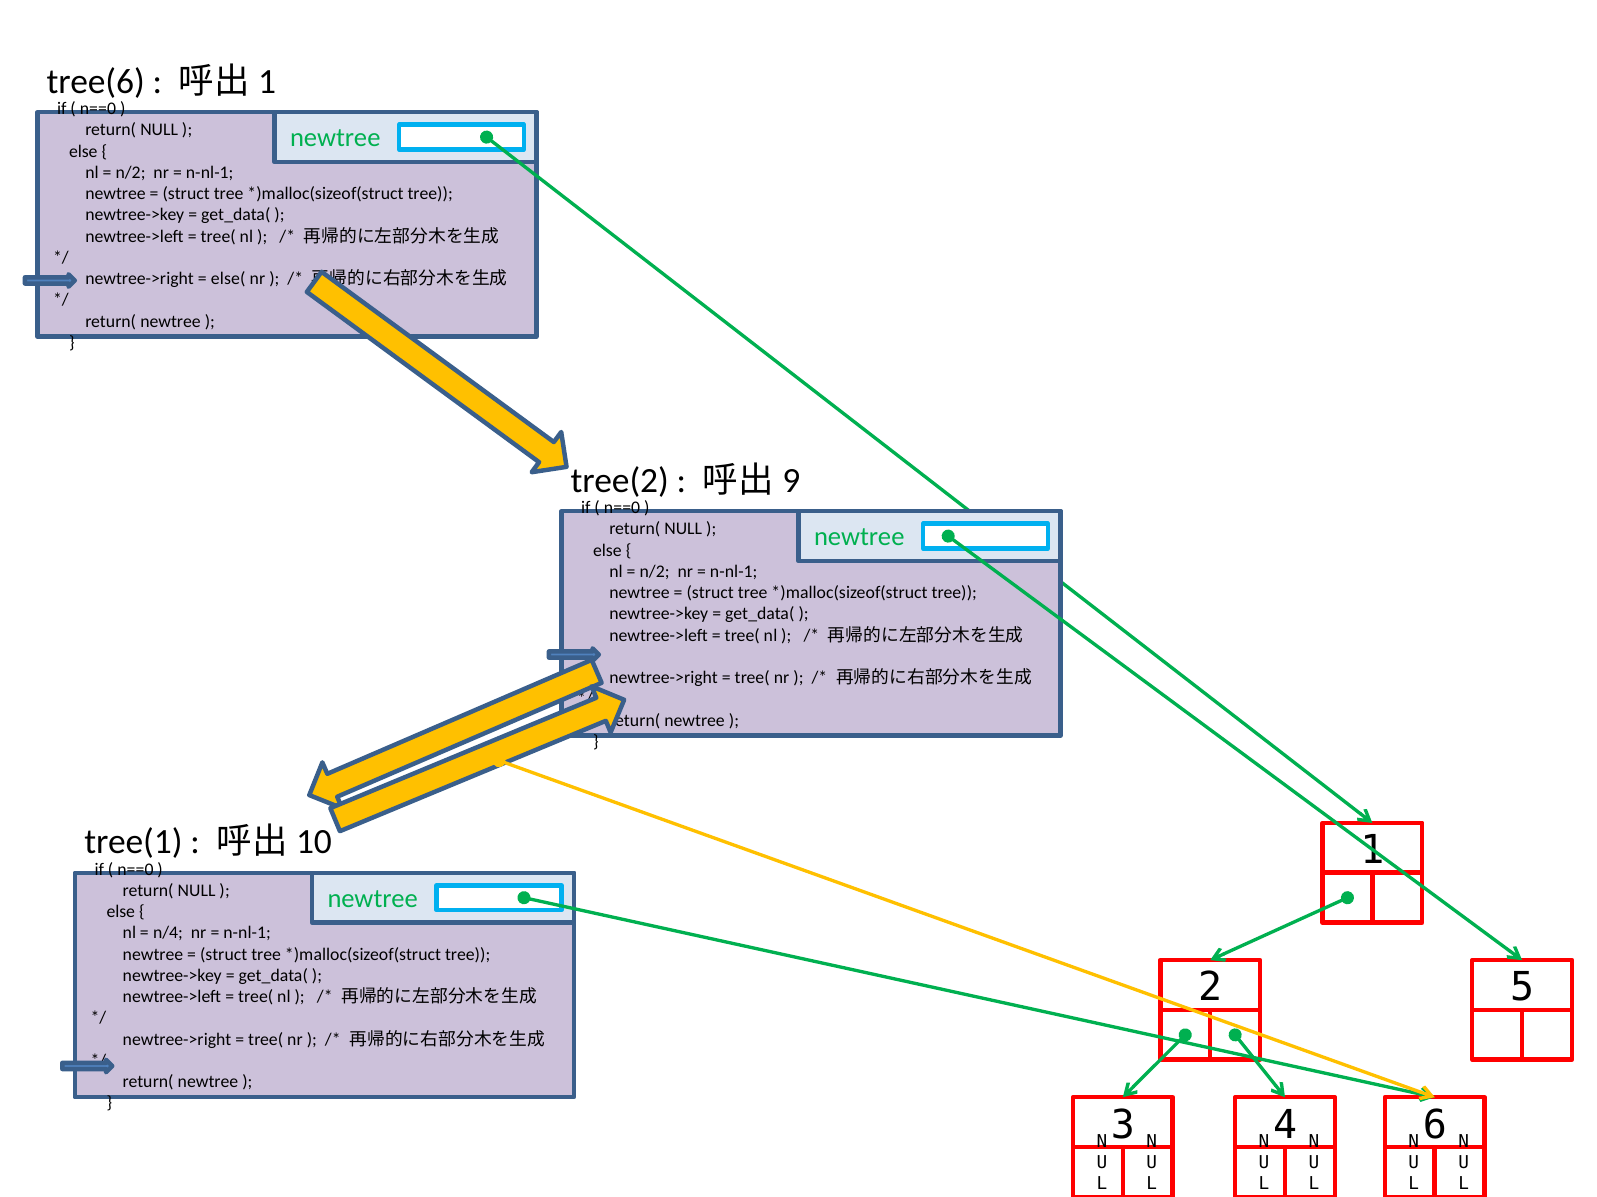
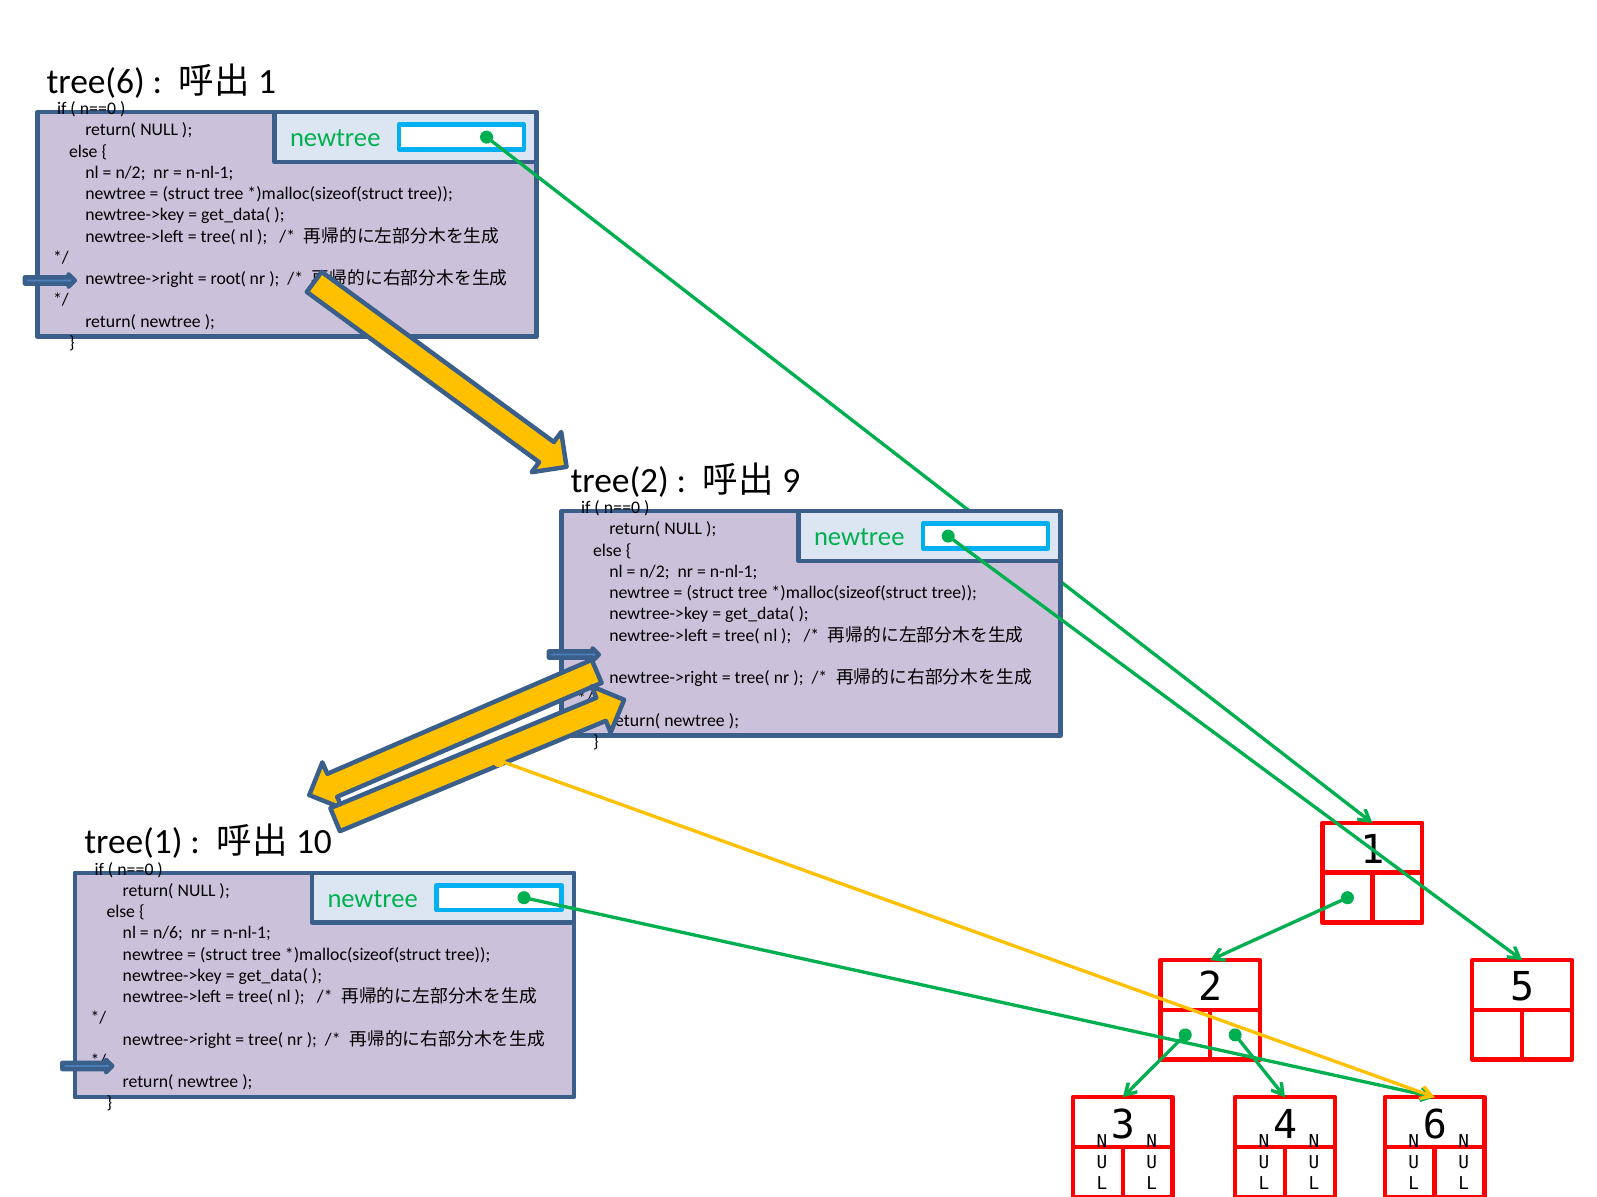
else(: else( -> root(
n/4: n/4 -> n/6
